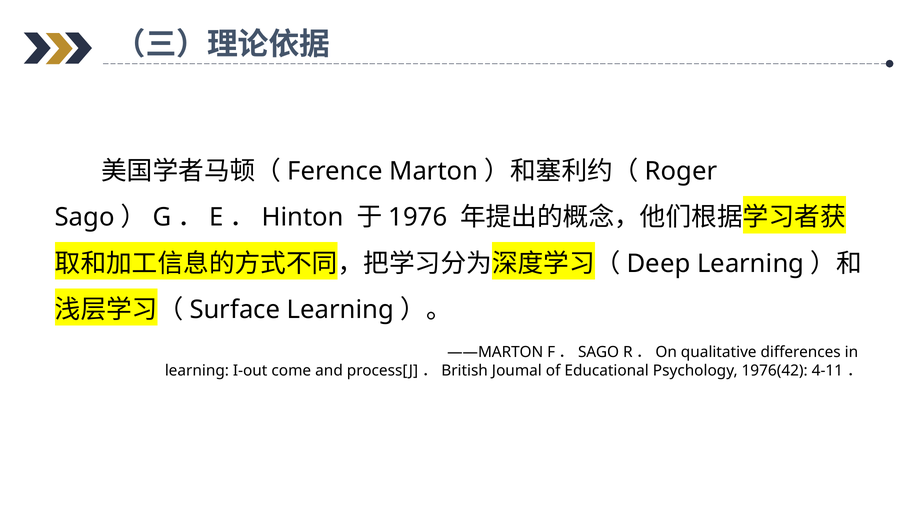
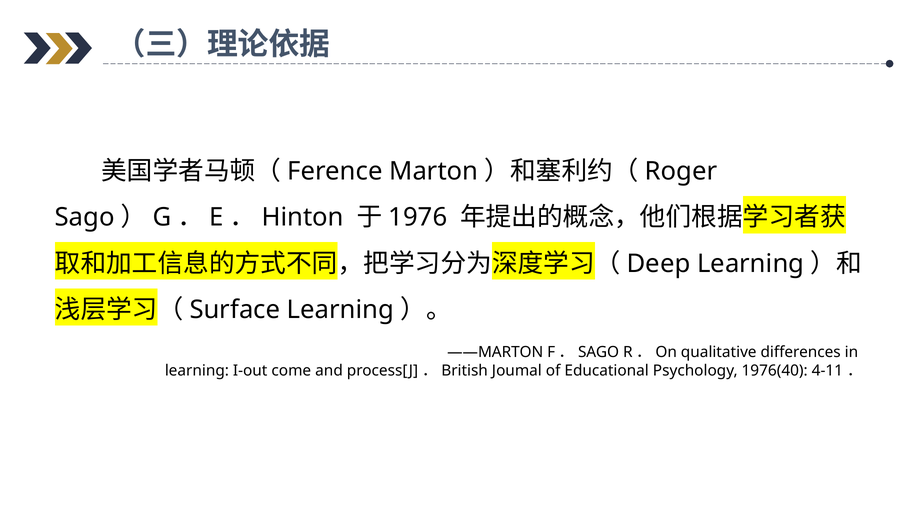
1976(42: 1976(42 -> 1976(40
